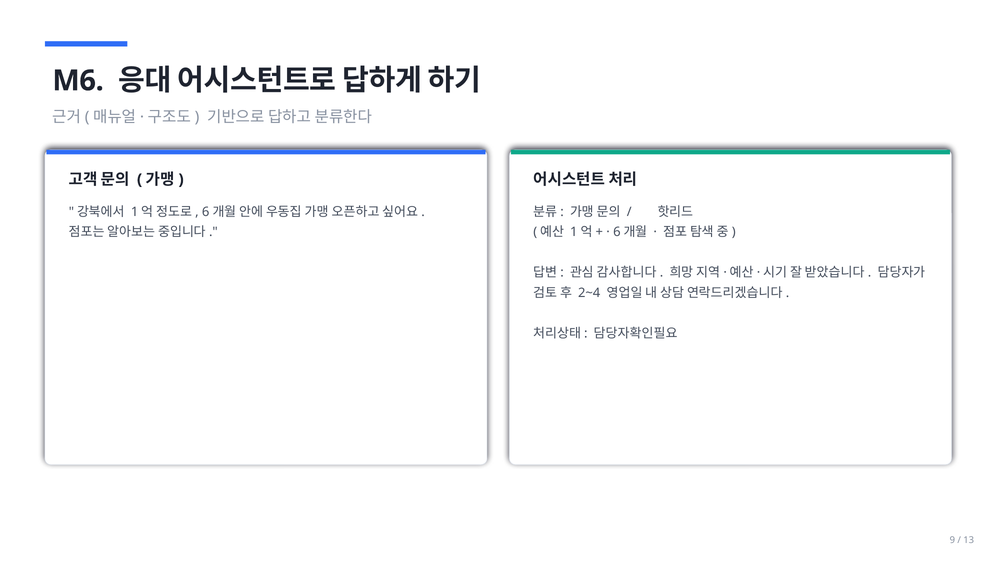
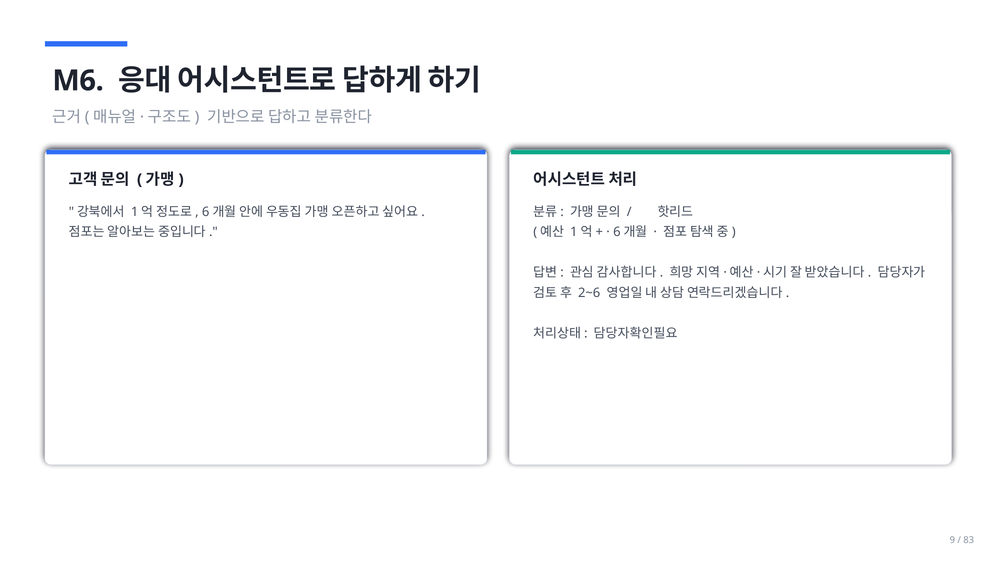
2~4: 2~4 -> 2~6
13: 13 -> 83
